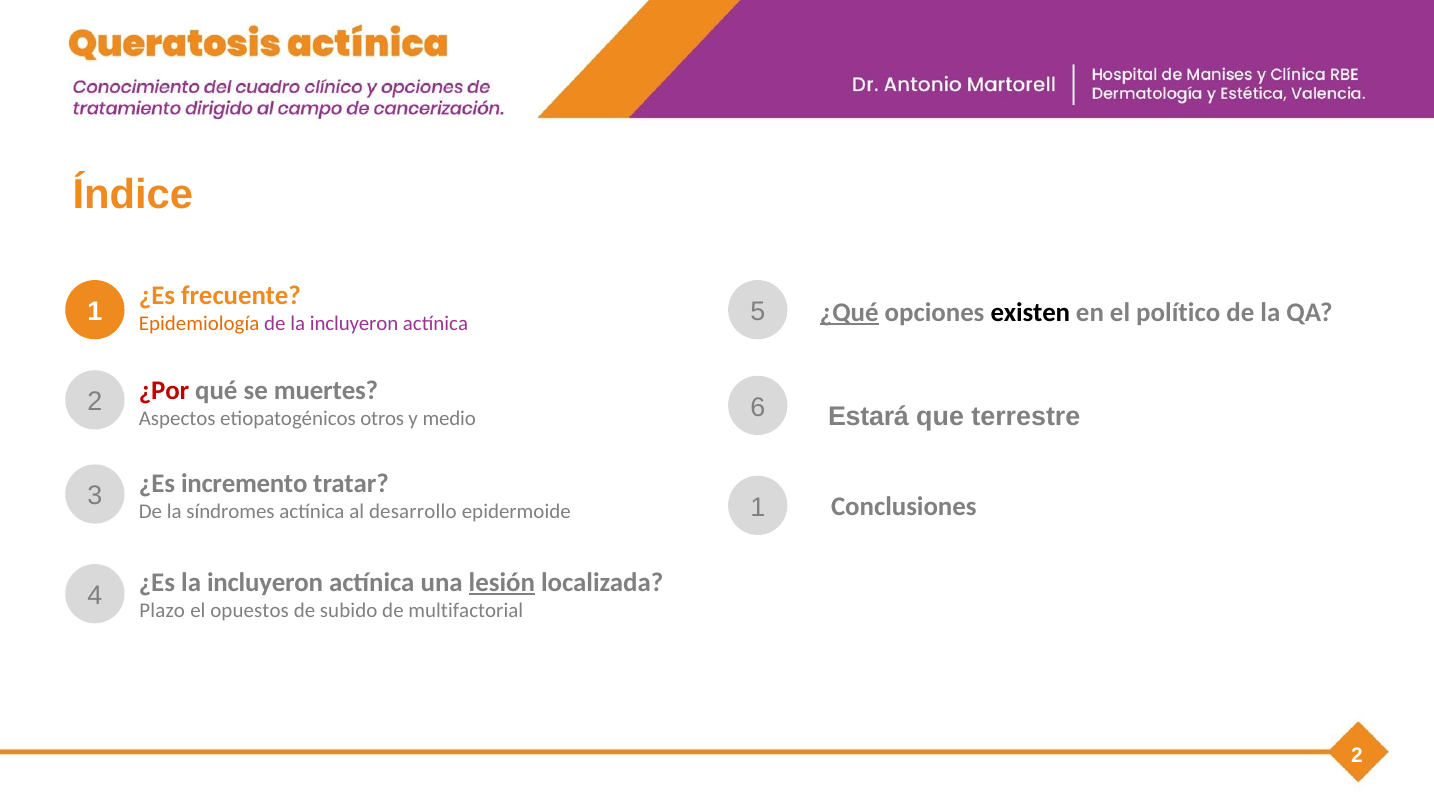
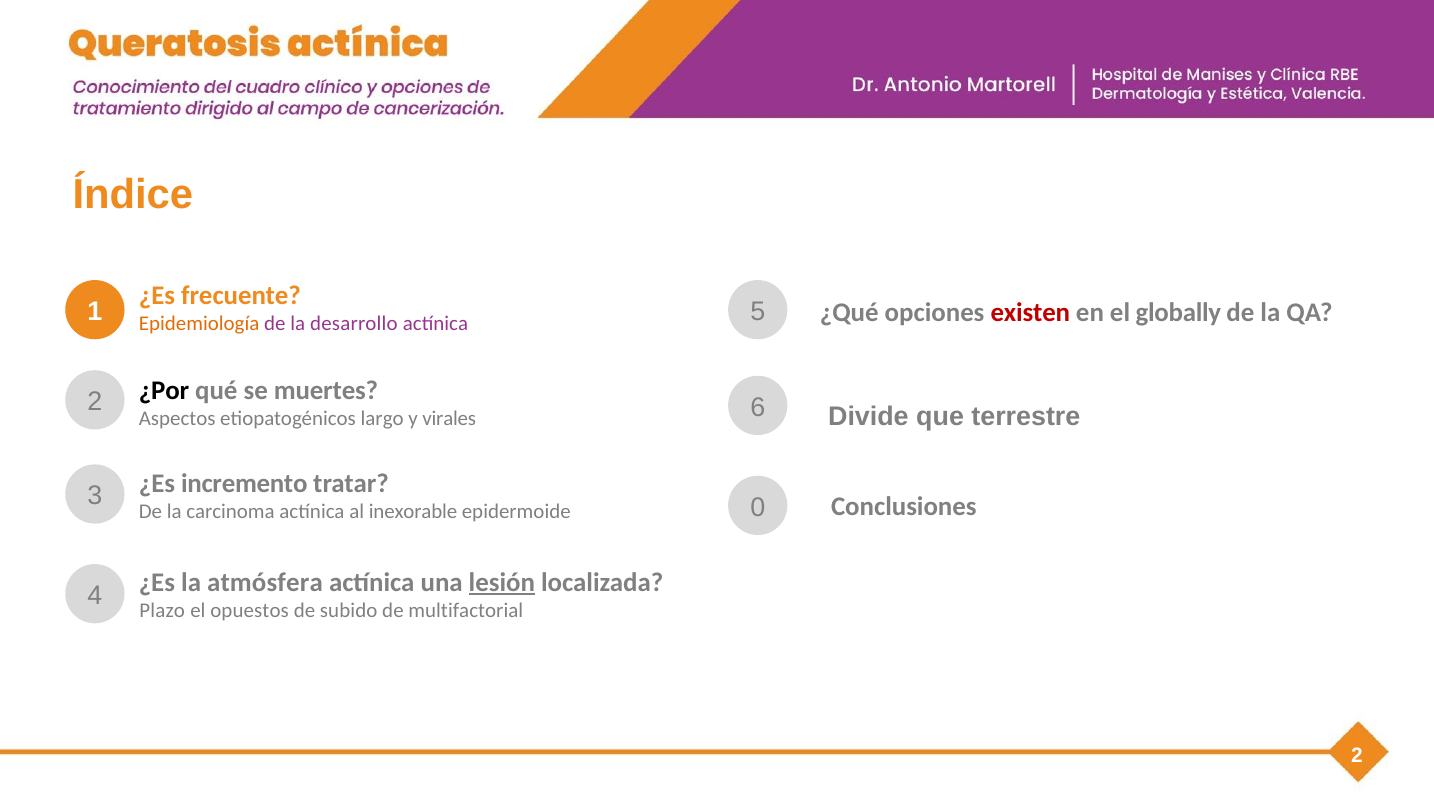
¿Qué underline: present -> none
existen colour: black -> red
político: político -> globally
de la incluyeron: incluyeron -> desarrollo
¿Por colour: red -> black
Estará: Estará -> Divide
otros: otros -> largo
medio: medio -> virales
3 1: 1 -> 0
síndromes: síndromes -> carcinoma
desarrollo: desarrollo -> inexorable
¿Es la incluyeron: incluyeron -> atmósfera
